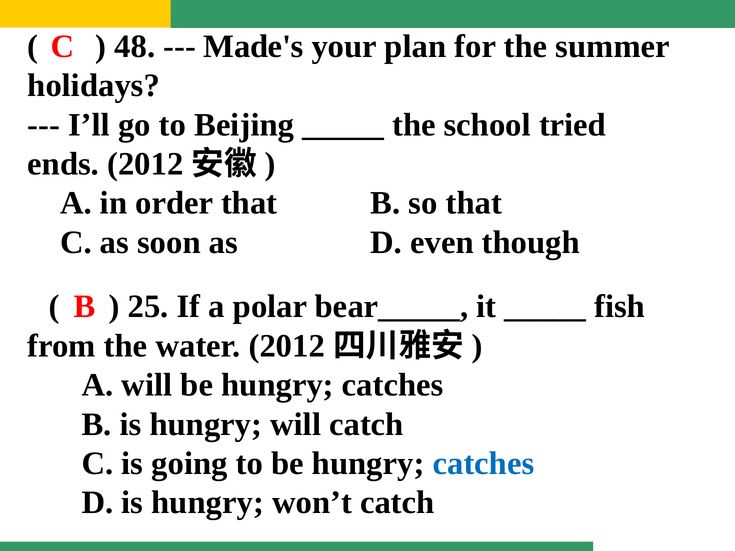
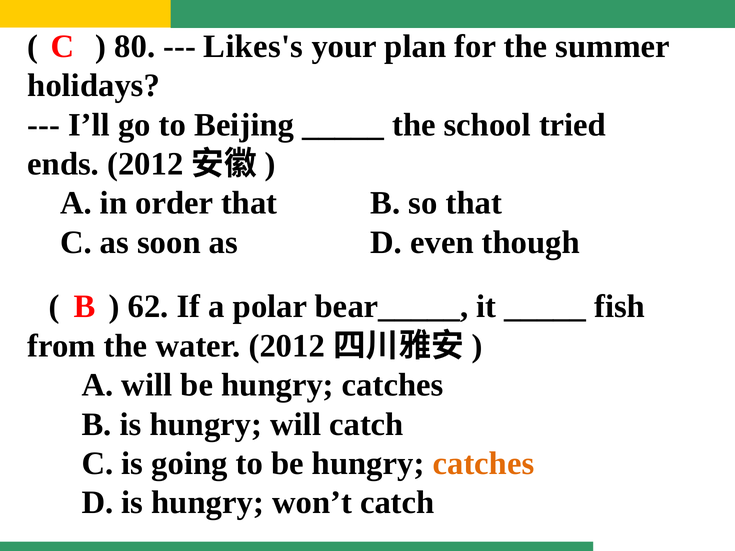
48: 48 -> 80
Made's: Made's -> Likes's
25: 25 -> 62
catches at (483, 464) colour: blue -> orange
